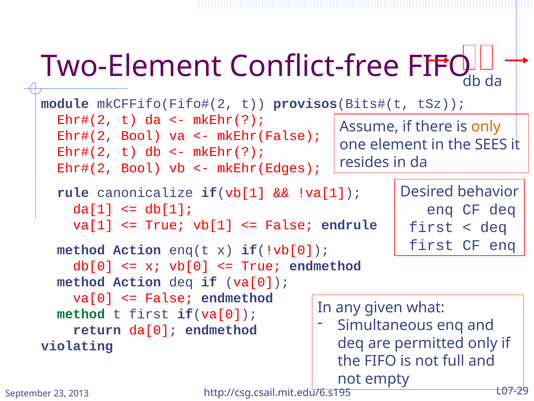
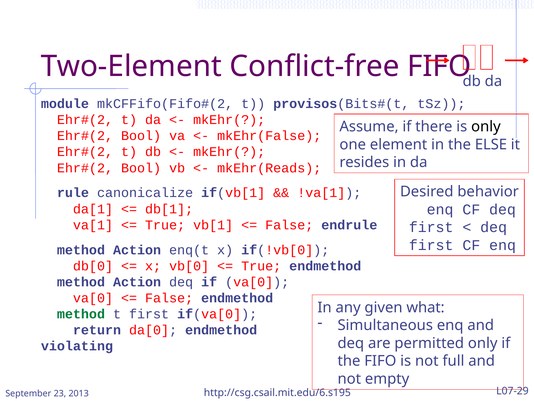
only at (486, 126) colour: orange -> black
SEES: SEES -> ELSE
mkEhr(Edges: mkEhr(Edges -> mkEhr(Reads
